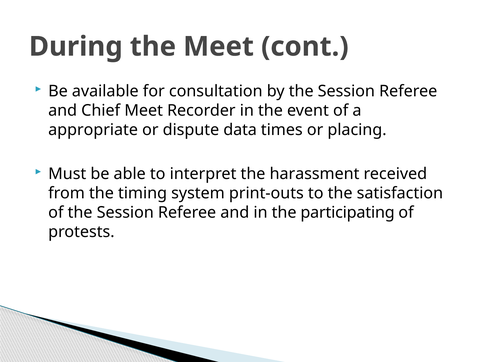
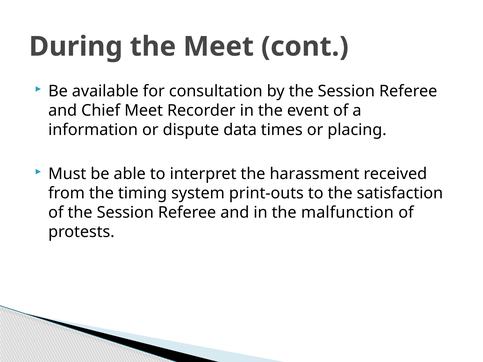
appropriate: appropriate -> information
participating: participating -> malfunction
